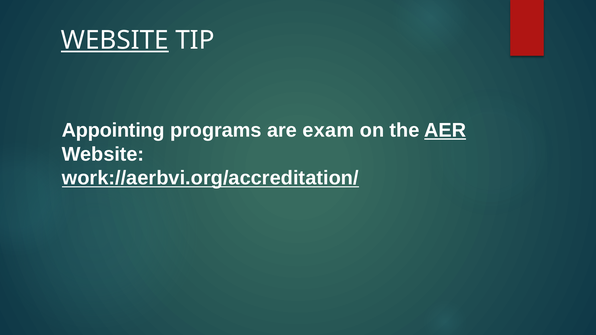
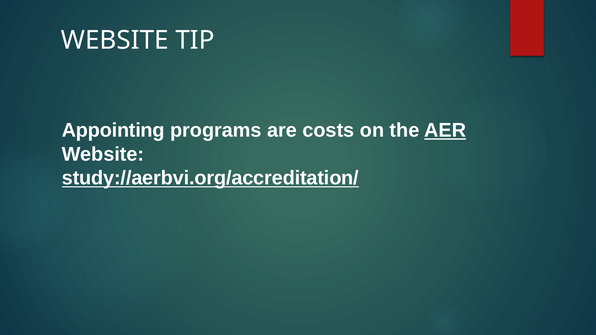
WEBSITE at (115, 40) underline: present -> none
exam: exam -> costs
work://aerbvi.org/accreditation/: work://aerbvi.org/accreditation/ -> study://aerbvi.org/accreditation/
